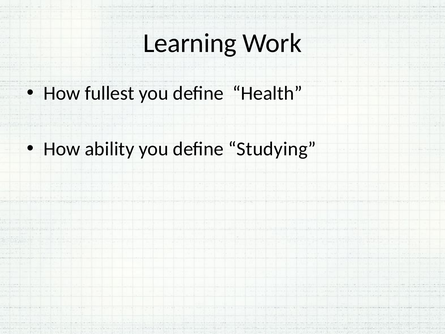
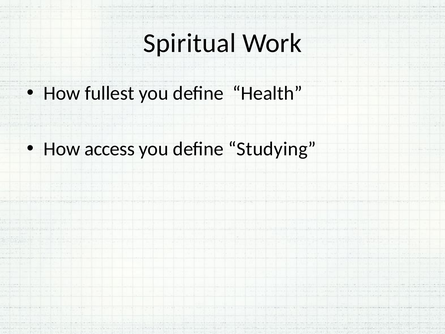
Learning: Learning -> Spiritual
ability: ability -> access
